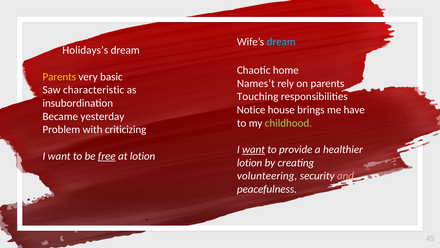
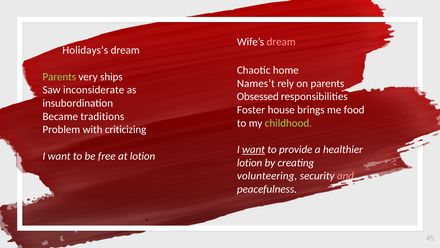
dream at (281, 42) colour: light blue -> pink
Parents at (59, 77) colour: yellow -> light green
basic: basic -> ships
characteristic: characteristic -> inconsiderate
Touching: Touching -> Obsessed
Notice: Notice -> Foster
have: have -> food
yesterday: yesterday -> traditions
free underline: present -> none
